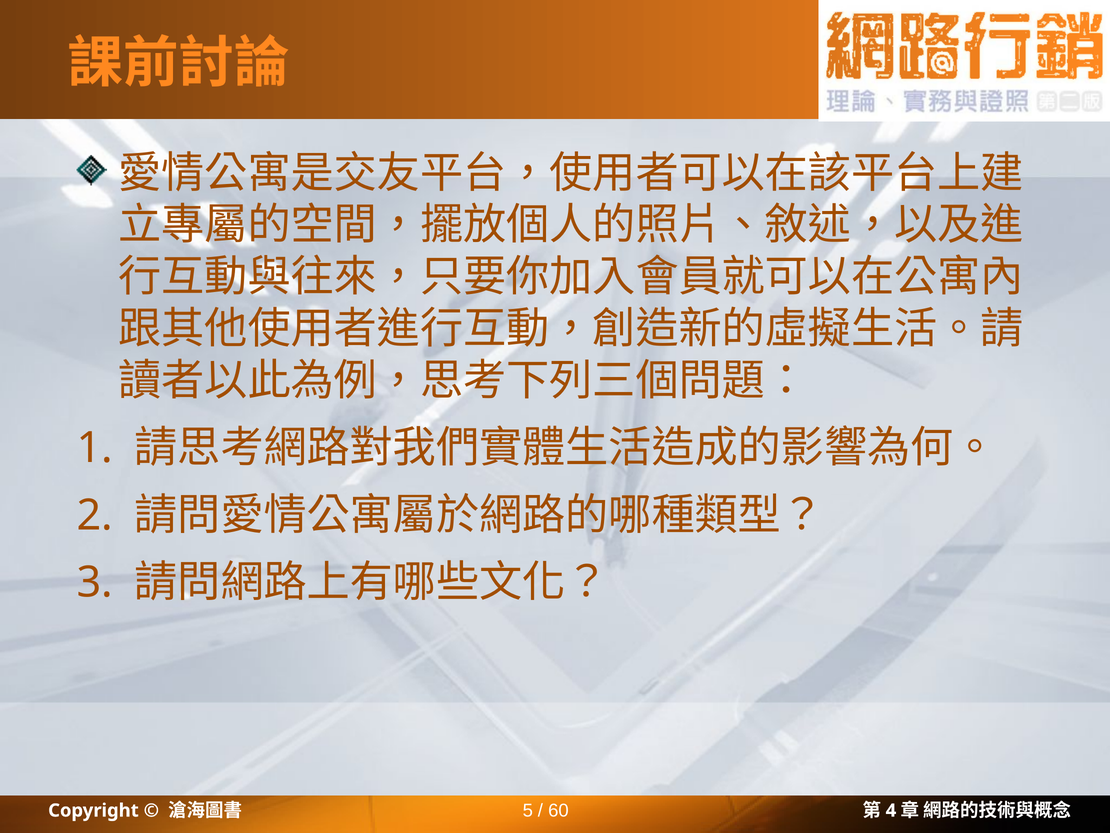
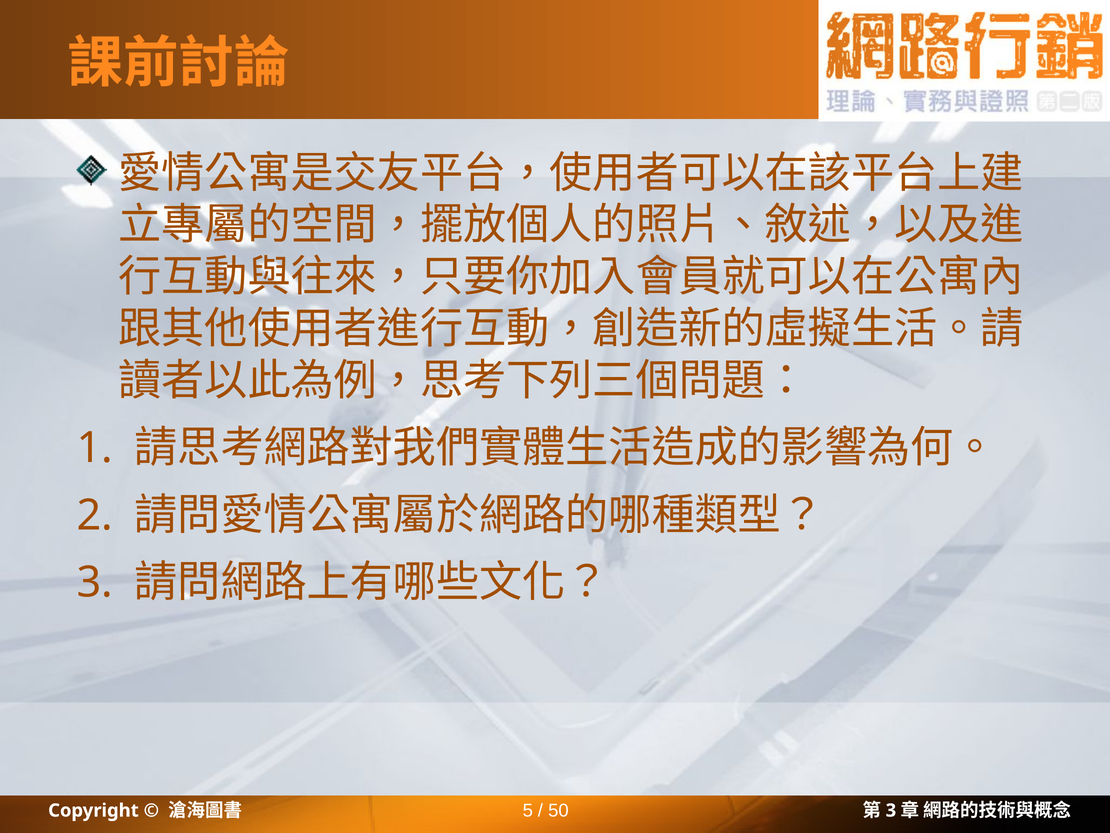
60: 60 -> 50
4 at (891, 810): 4 -> 3
